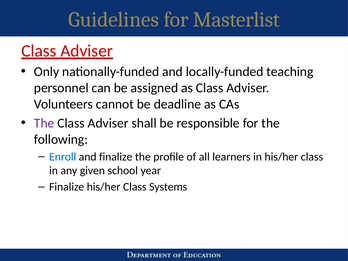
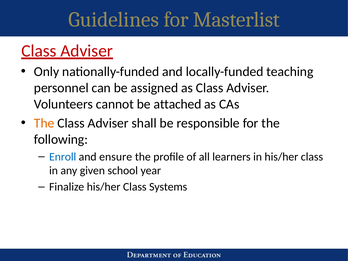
deadline: deadline -> attached
The at (44, 123) colour: purple -> orange
and finalize: finalize -> ensure
